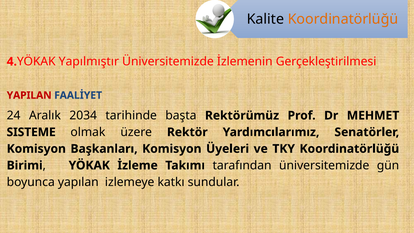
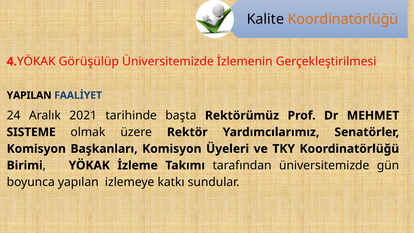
Yapılmıştır: Yapılmıştır -> Görüşülüp
YAPILAN colour: red -> black
2034: 2034 -> 2021
